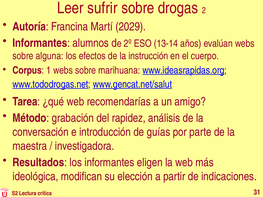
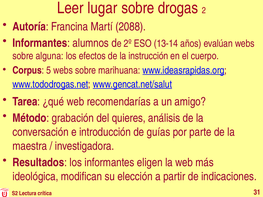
sufrir: sufrir -> lugar
2029: 2029 -> 2088
1: 1 -> 5
rapidez: rapidez -> quieres
